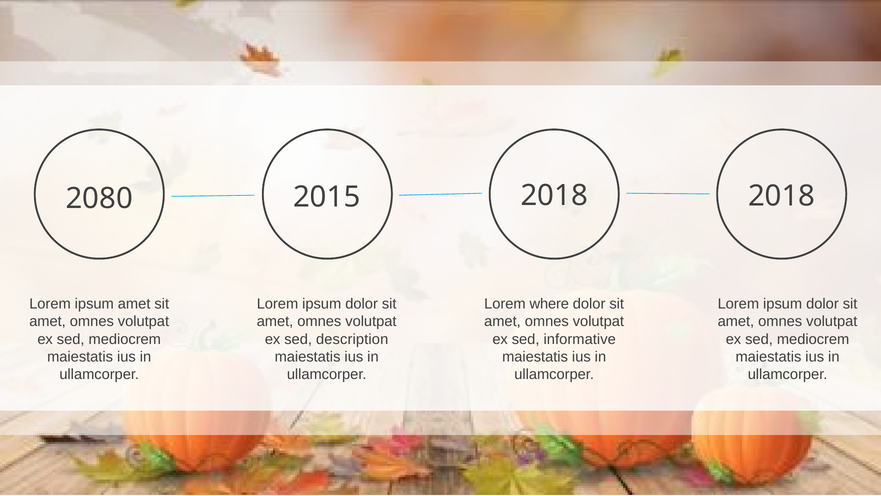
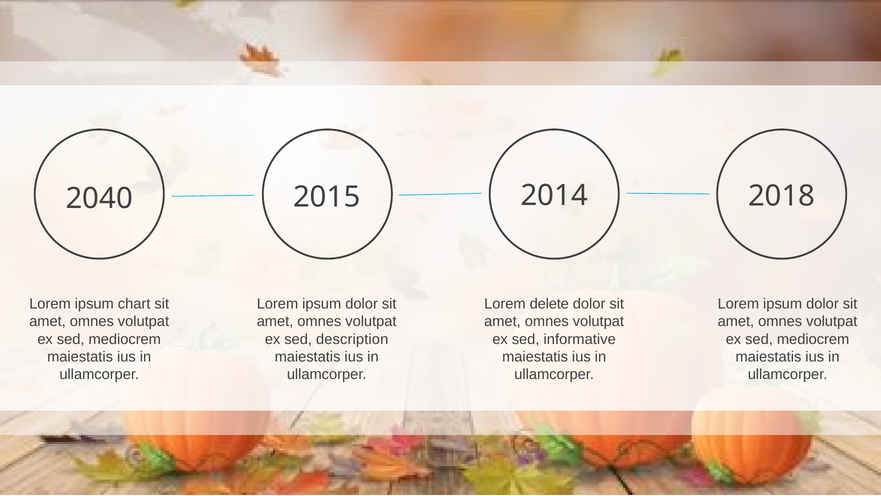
2080: 2080 -> 2040
2015 2018: 2018 -> 2014
ipsum amet: amet -> chart
where: where -> delete
